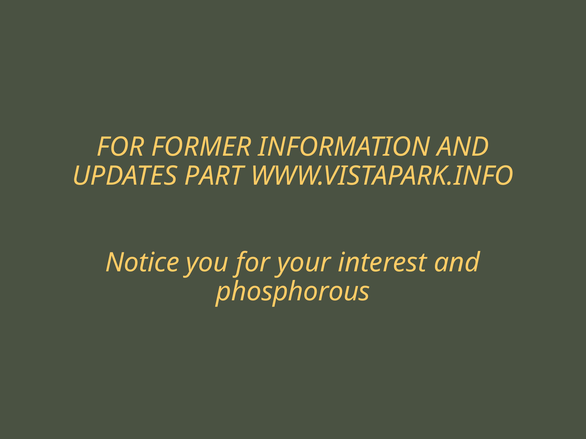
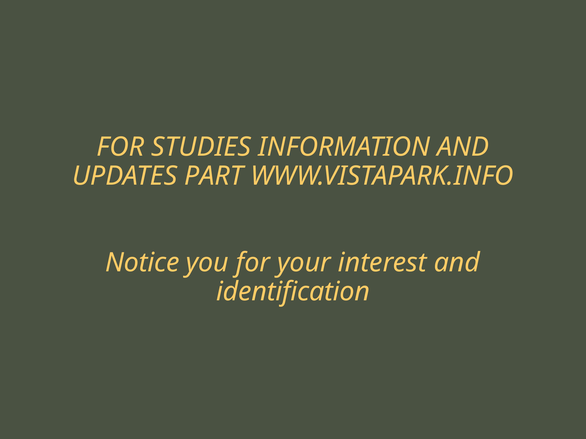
FORMER: FORMER -> STUDIES
phosphorous: phosphorous -> identification
